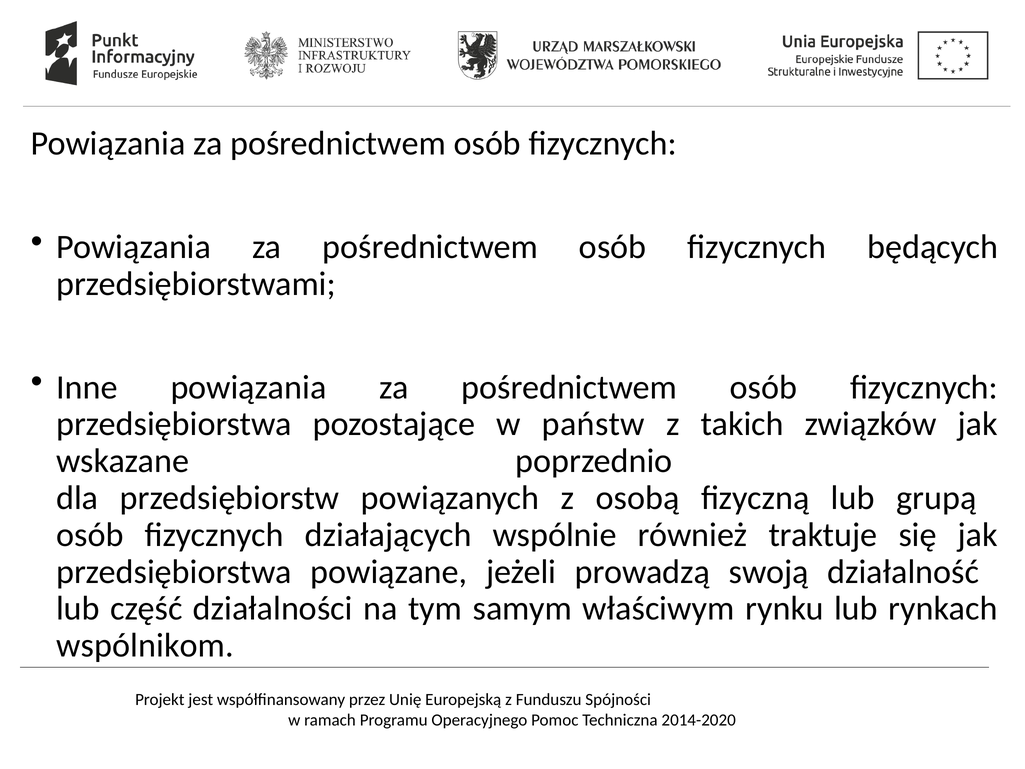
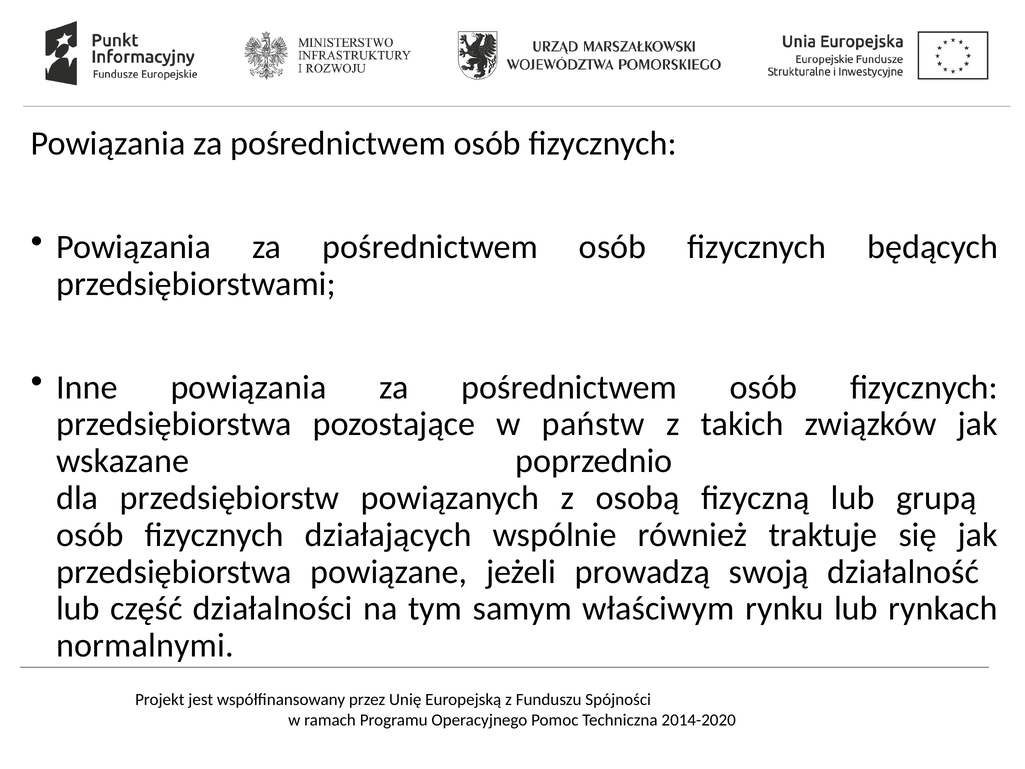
wspólnikom: wspólnikom -> normalnymi
